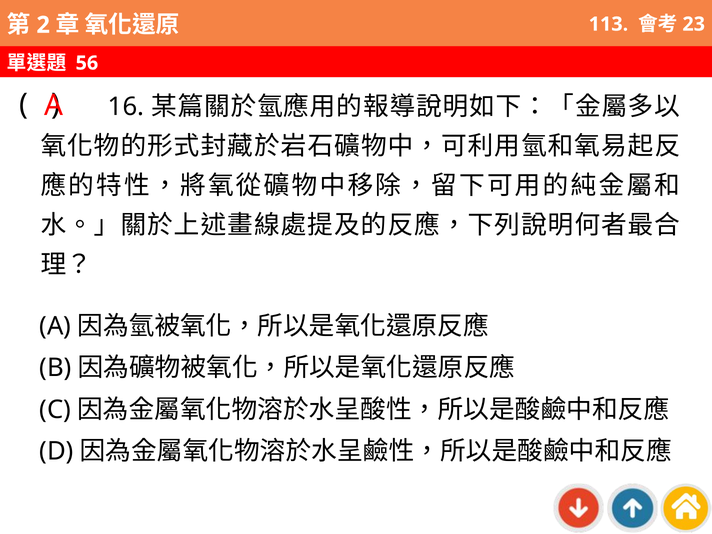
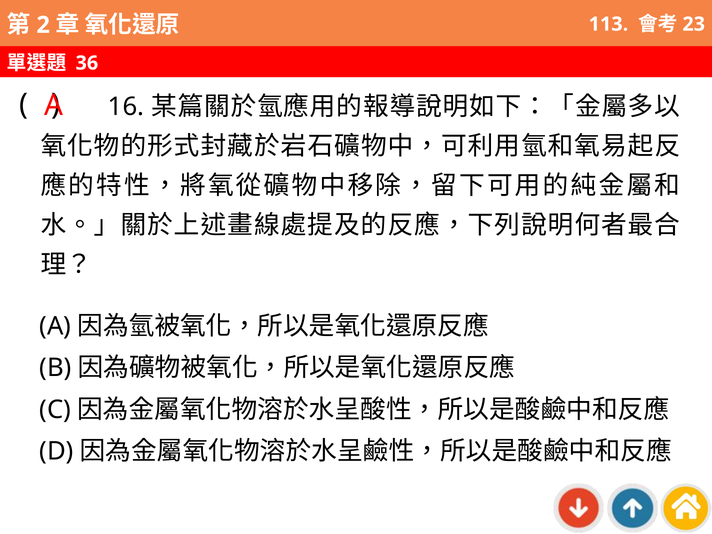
56: 56 -> 36
